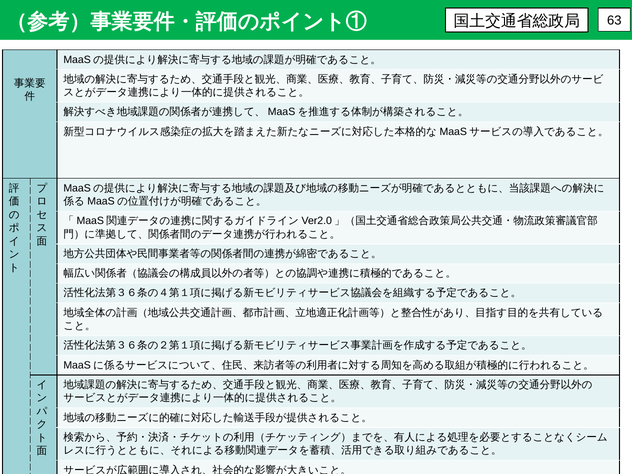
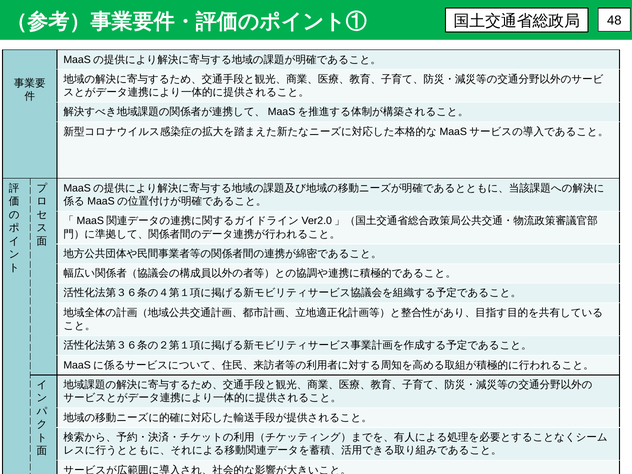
63: 63 -> 48
